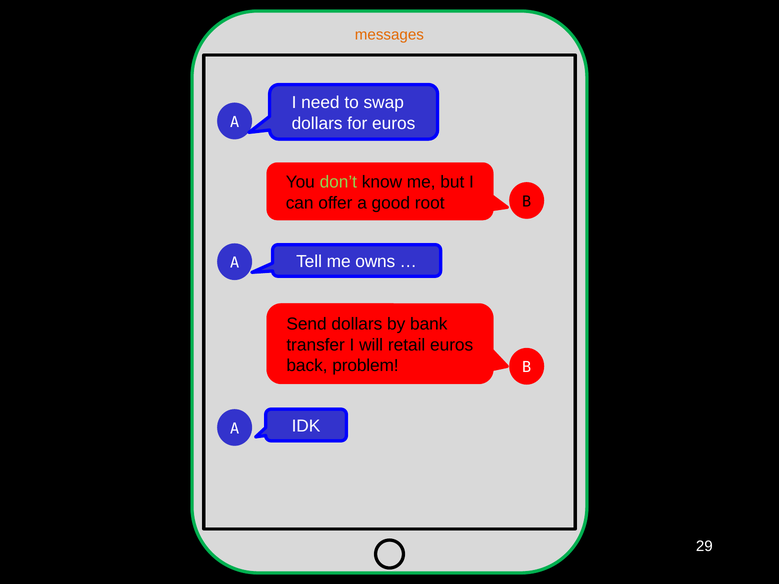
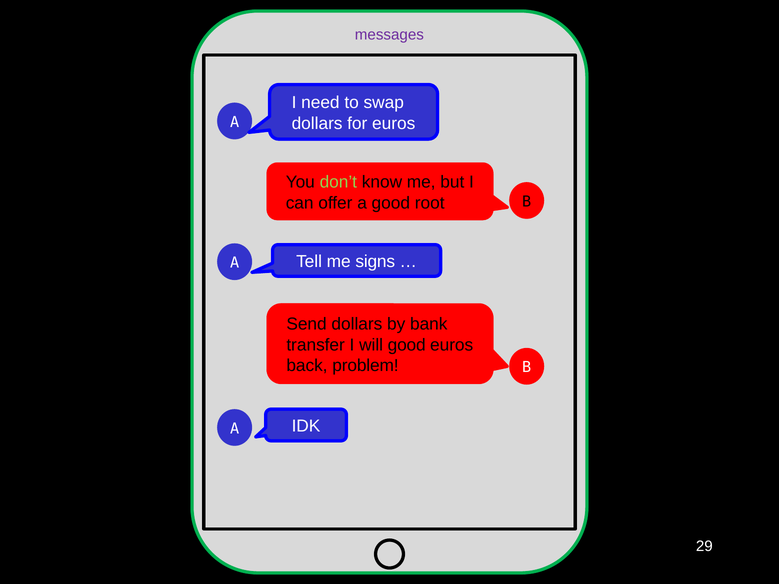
messages colour: orange -> purple
owns: owns -> signs
will retail: retail -> good
